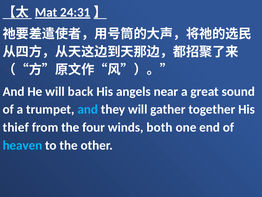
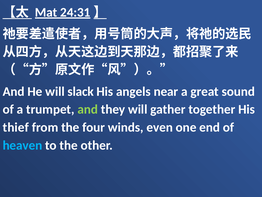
back: back -> slack
and at (88, 109) colour: light blue -> light green
both: both -> even
